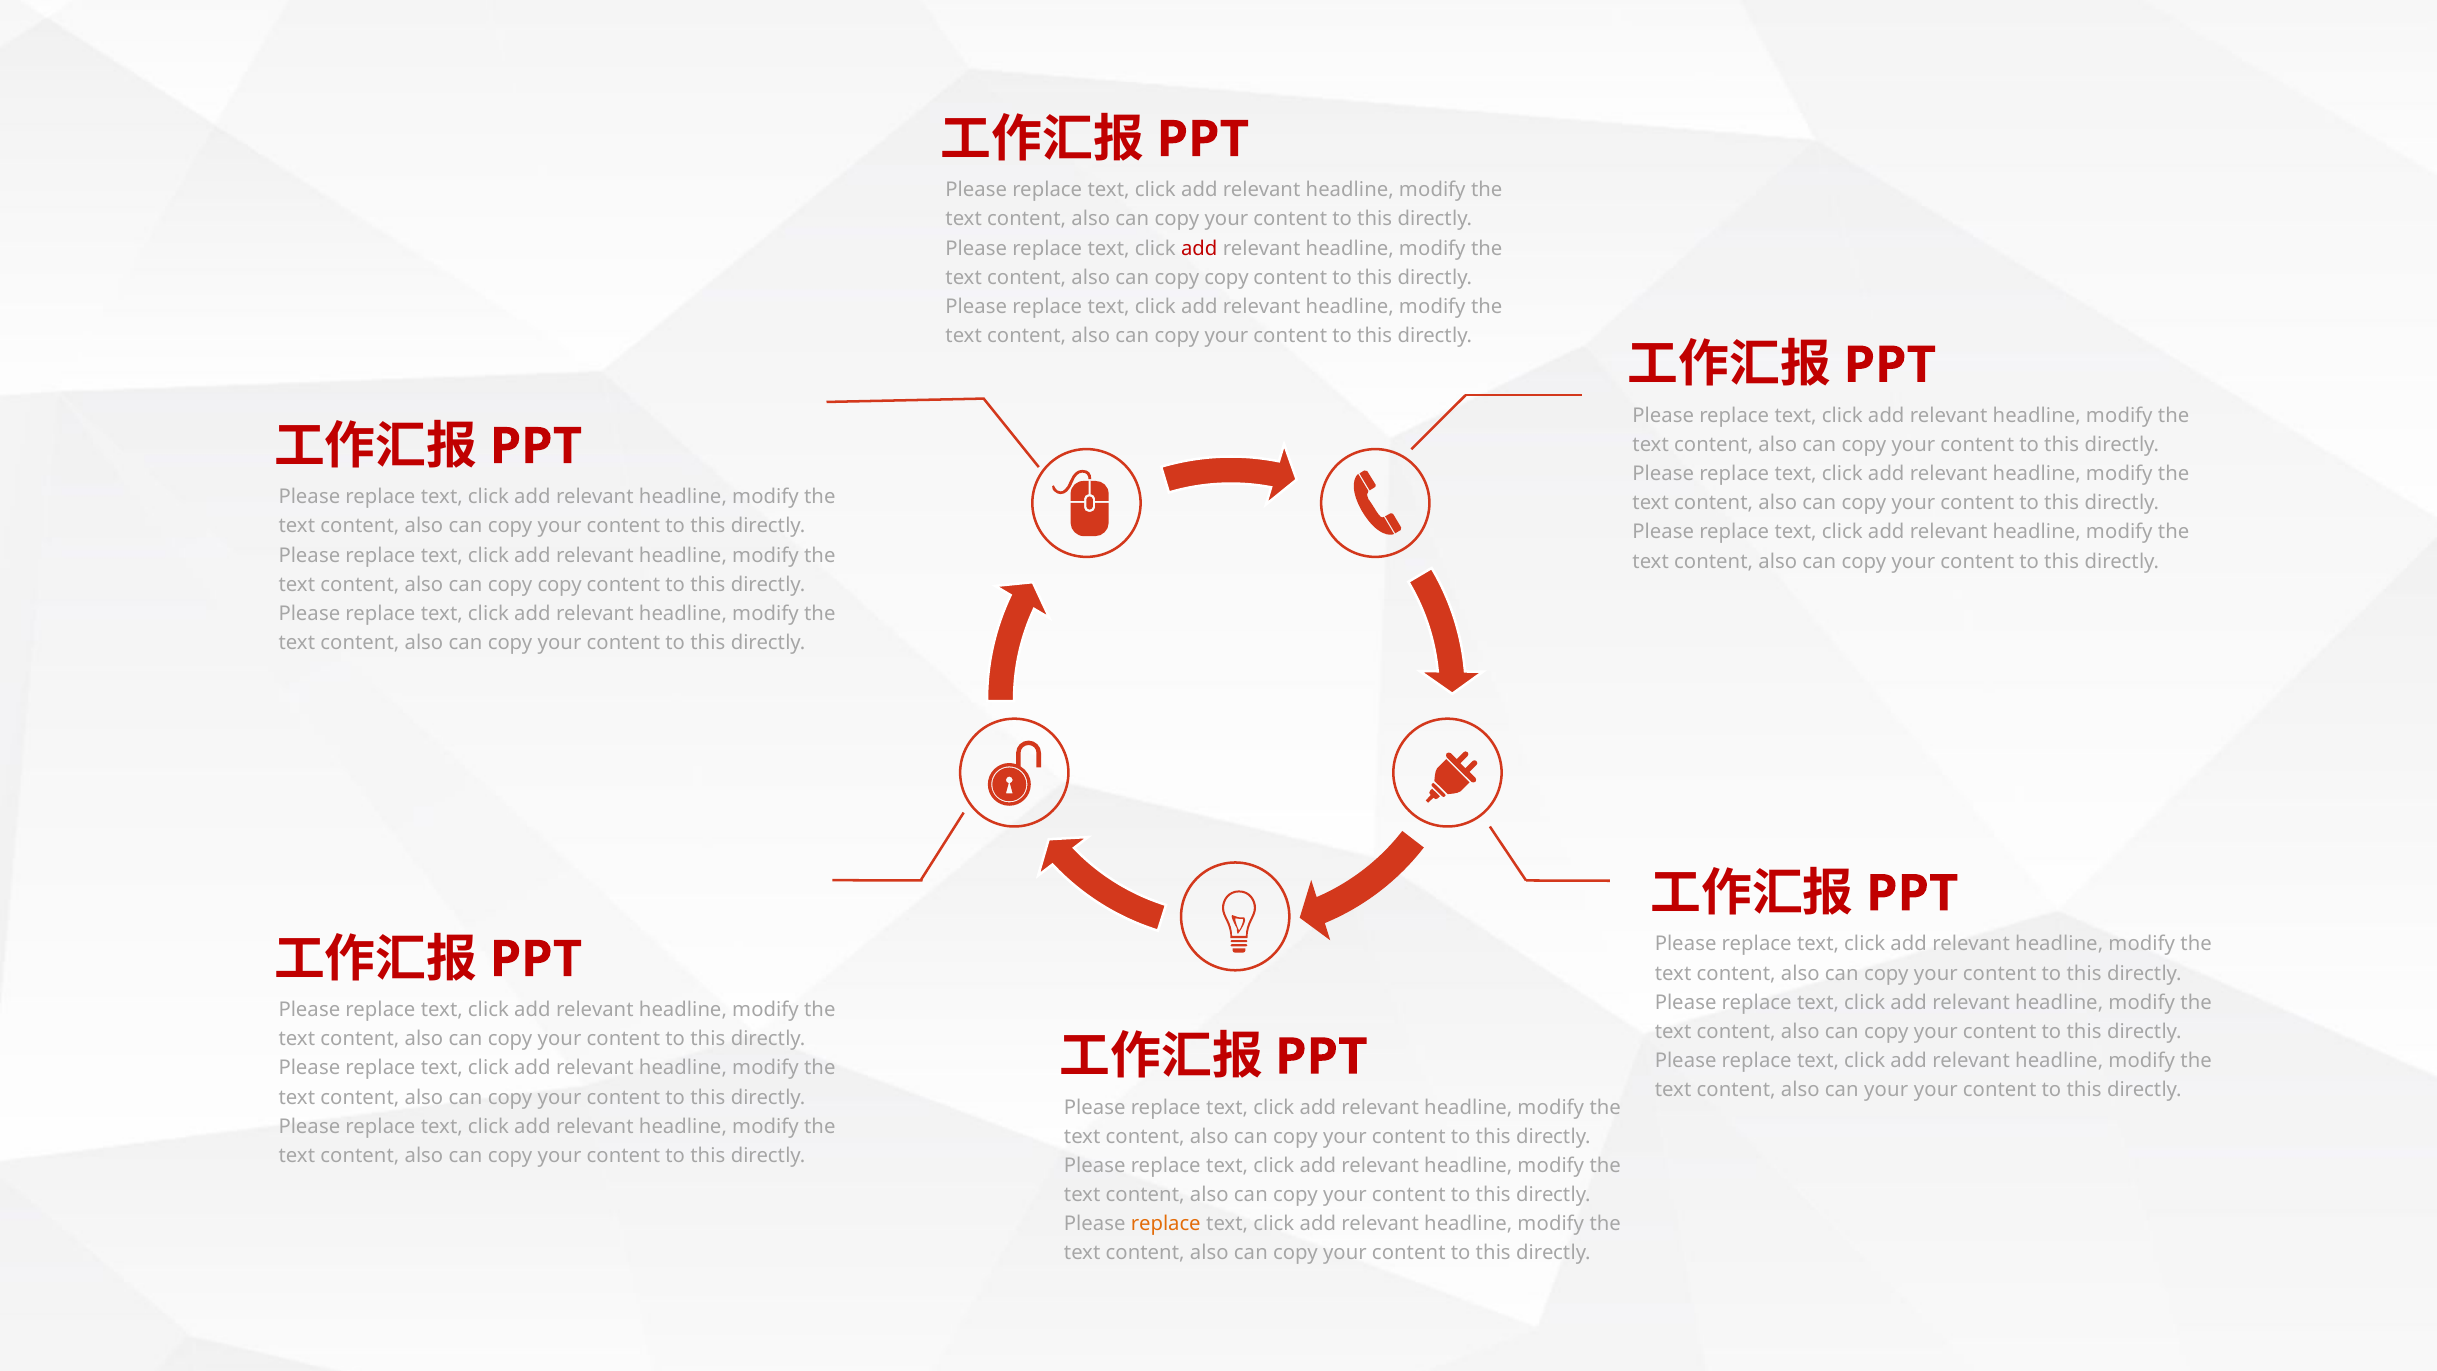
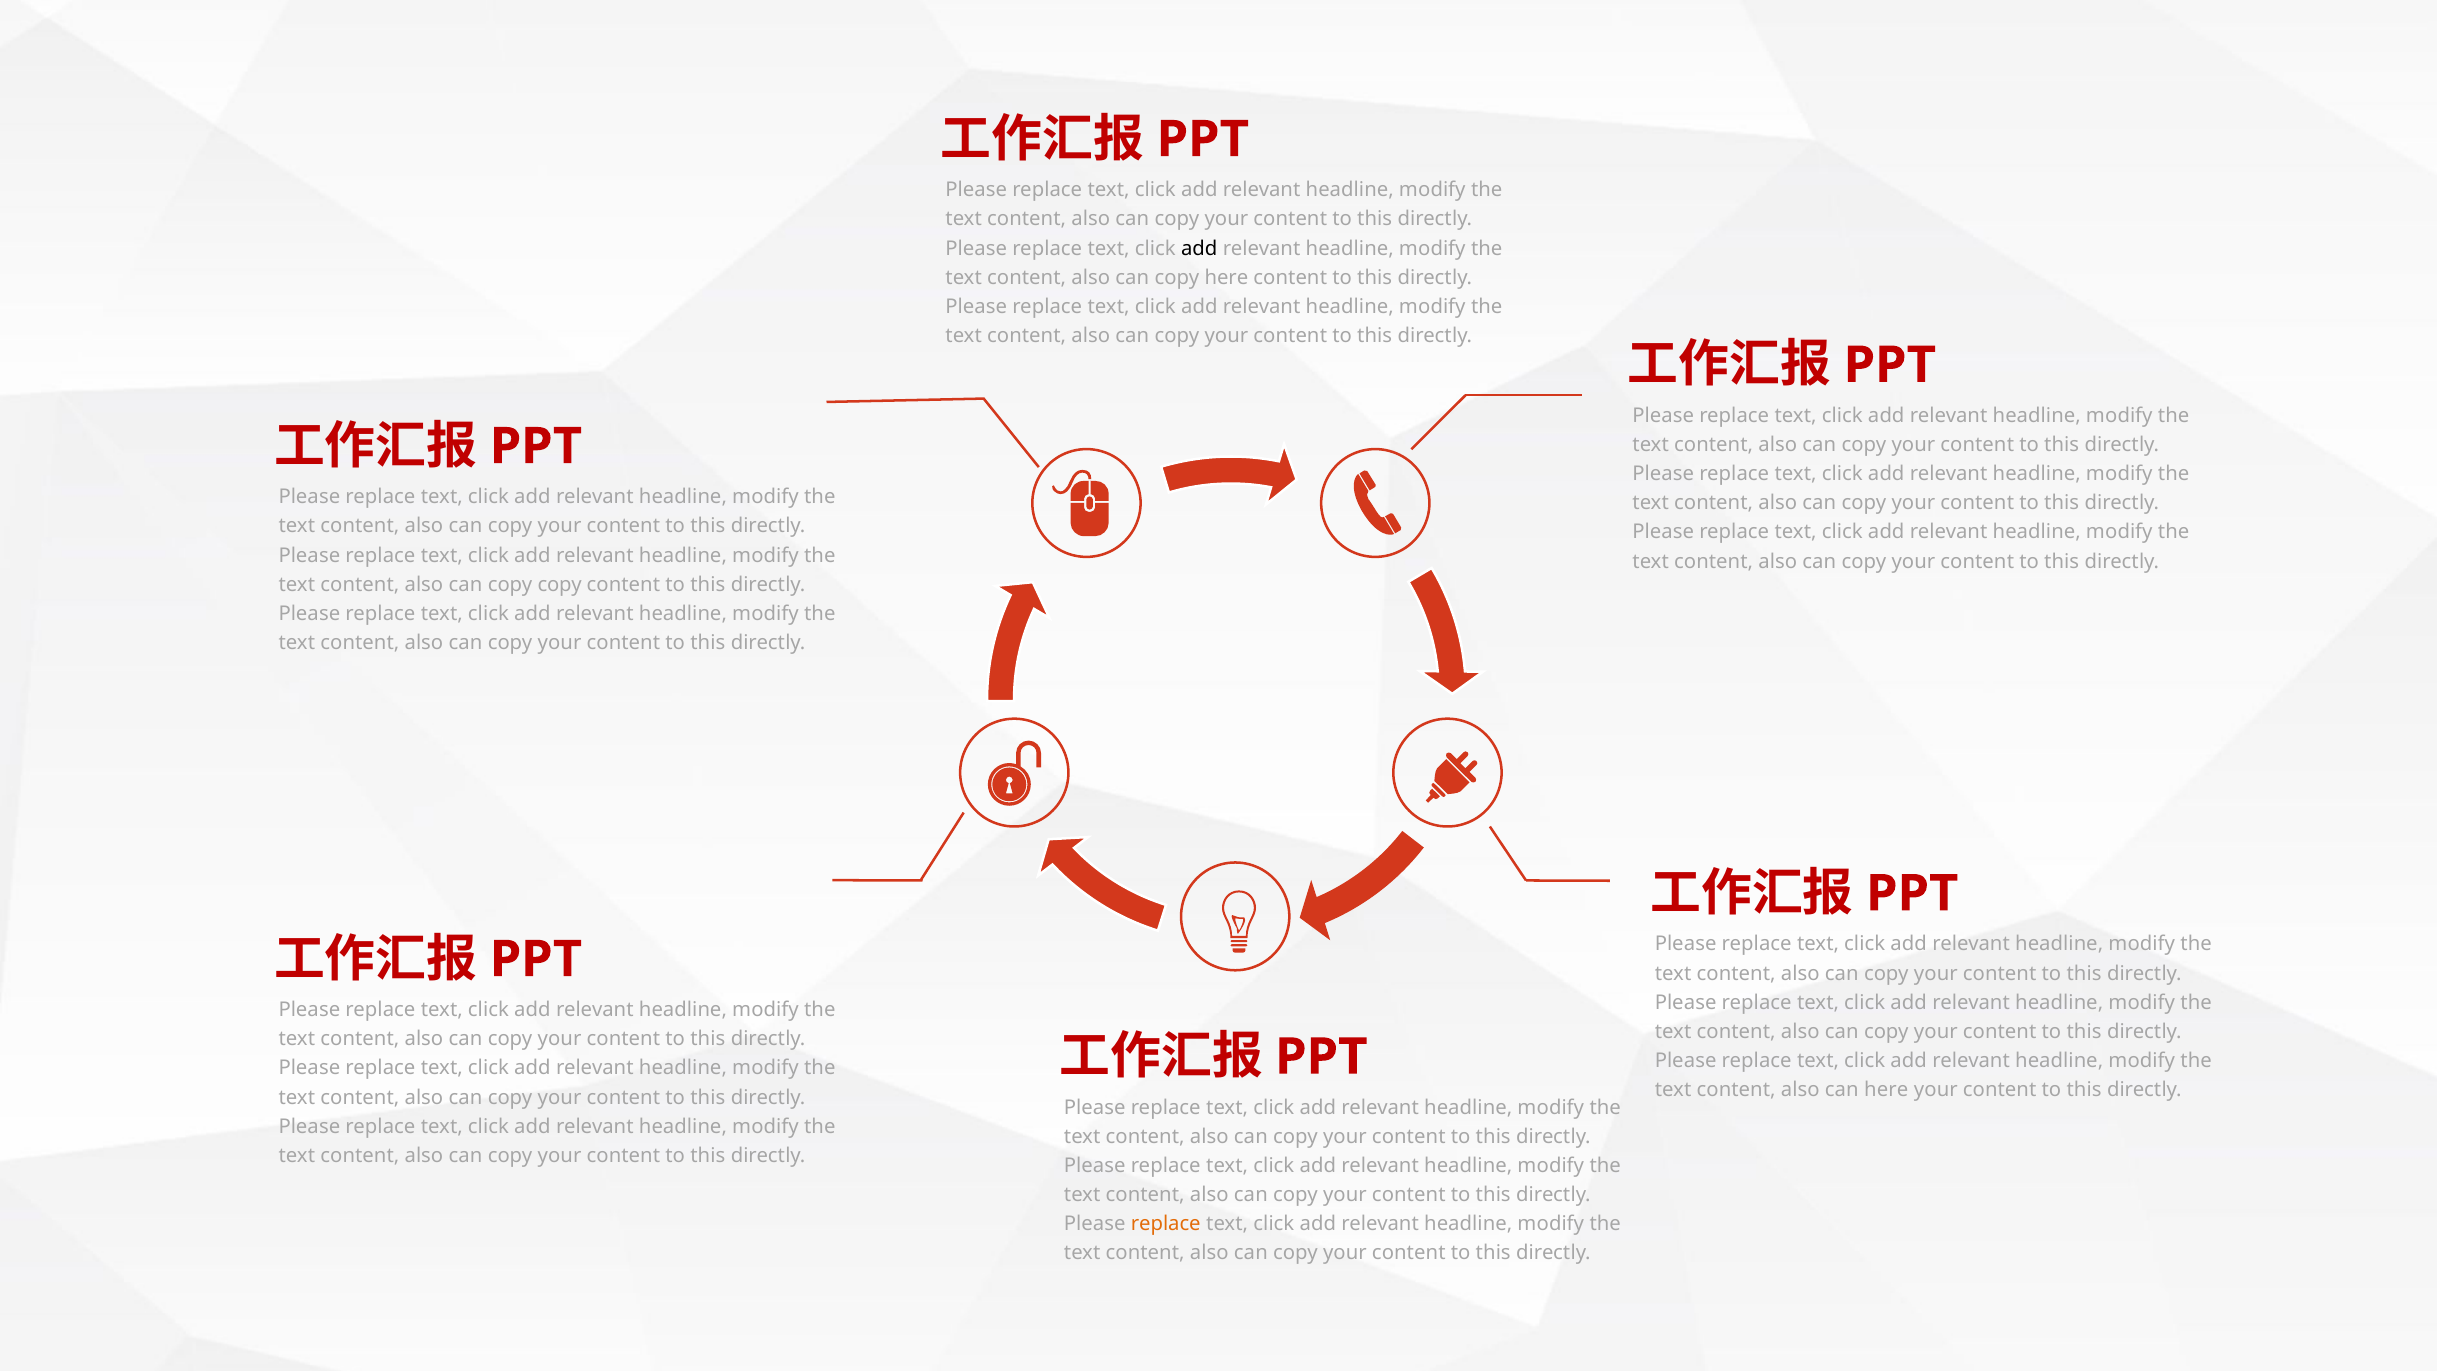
add at (1199, 248) colour: red -> black
copy at (1226, 277): copy -> here
can your: your -> here
